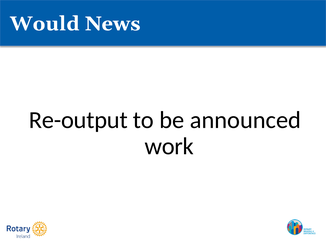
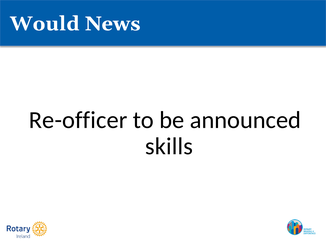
Re-output: Re-output -> Re-officer
work: work -> skills
